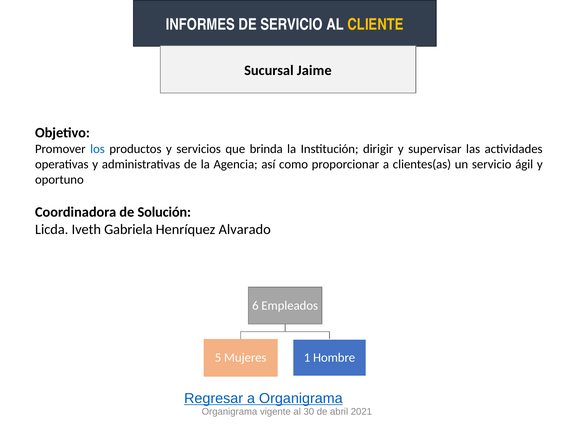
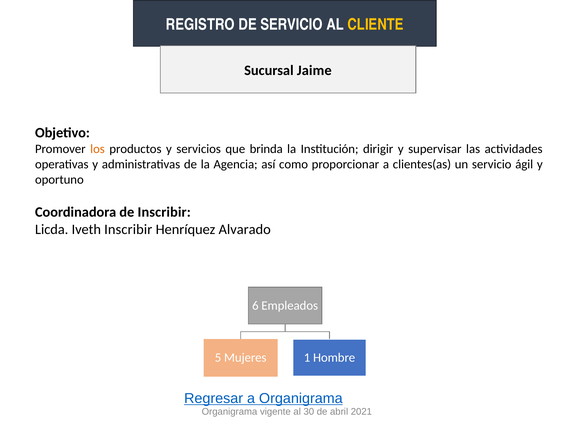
INFORMES: INFORMES -> REGISTRO
los colour: blue -> orange
de Solución: Solución -> Inscribir
Iveth Gabriela: Gabriela -> Inscribir
